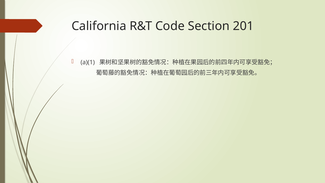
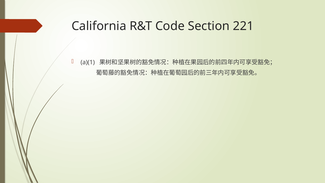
201: 201 -> 221
